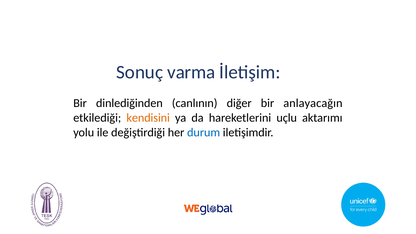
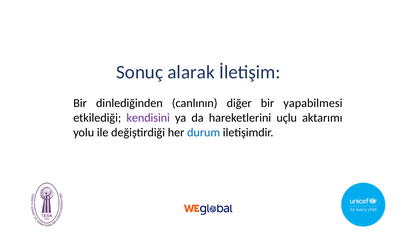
varma: varma -> alarak
anlayacağın: anlayacağın -> yapabilmesi
kendisini colour: orange -> purple
